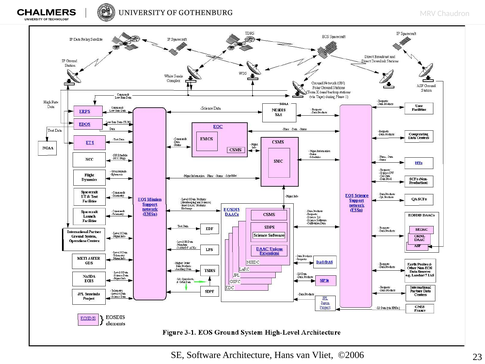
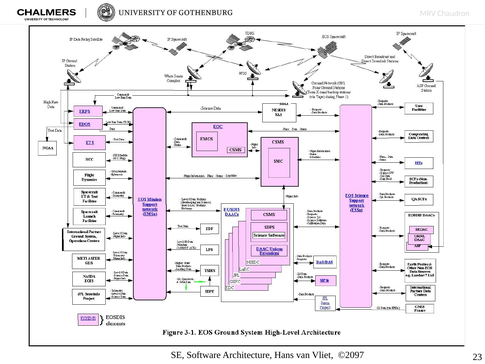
©2006: ©2006 -> ©2097
